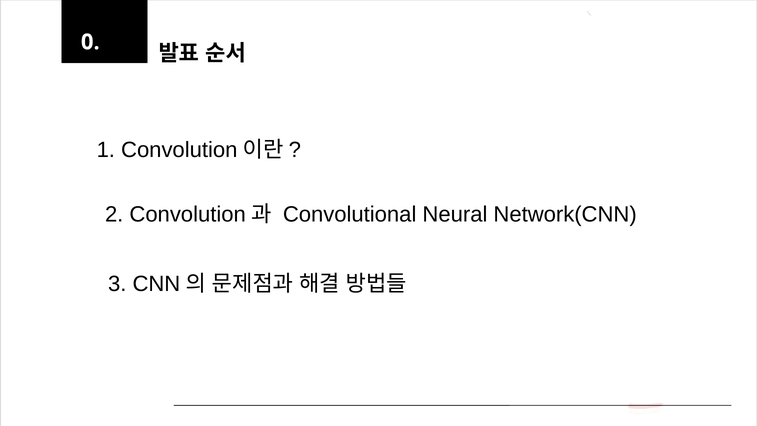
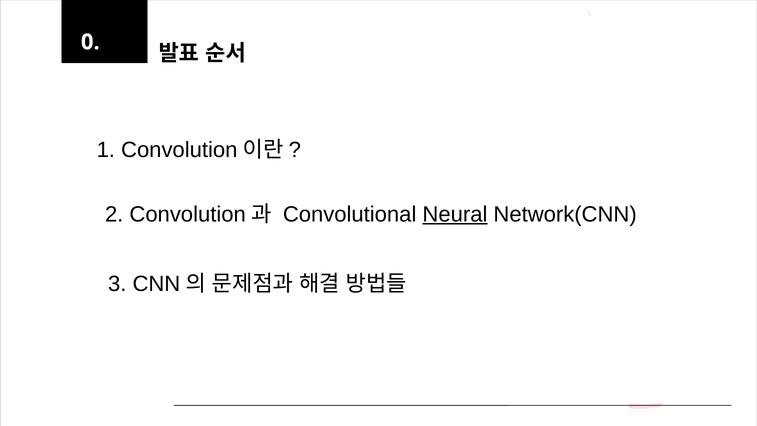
Neural underline: none -> present
